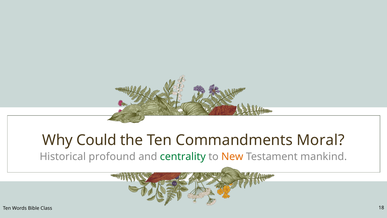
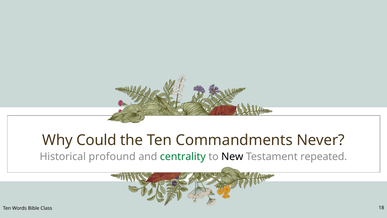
Moral: Moral -> Never
New colour: orange -> black
mankind: mankind -> repeated
